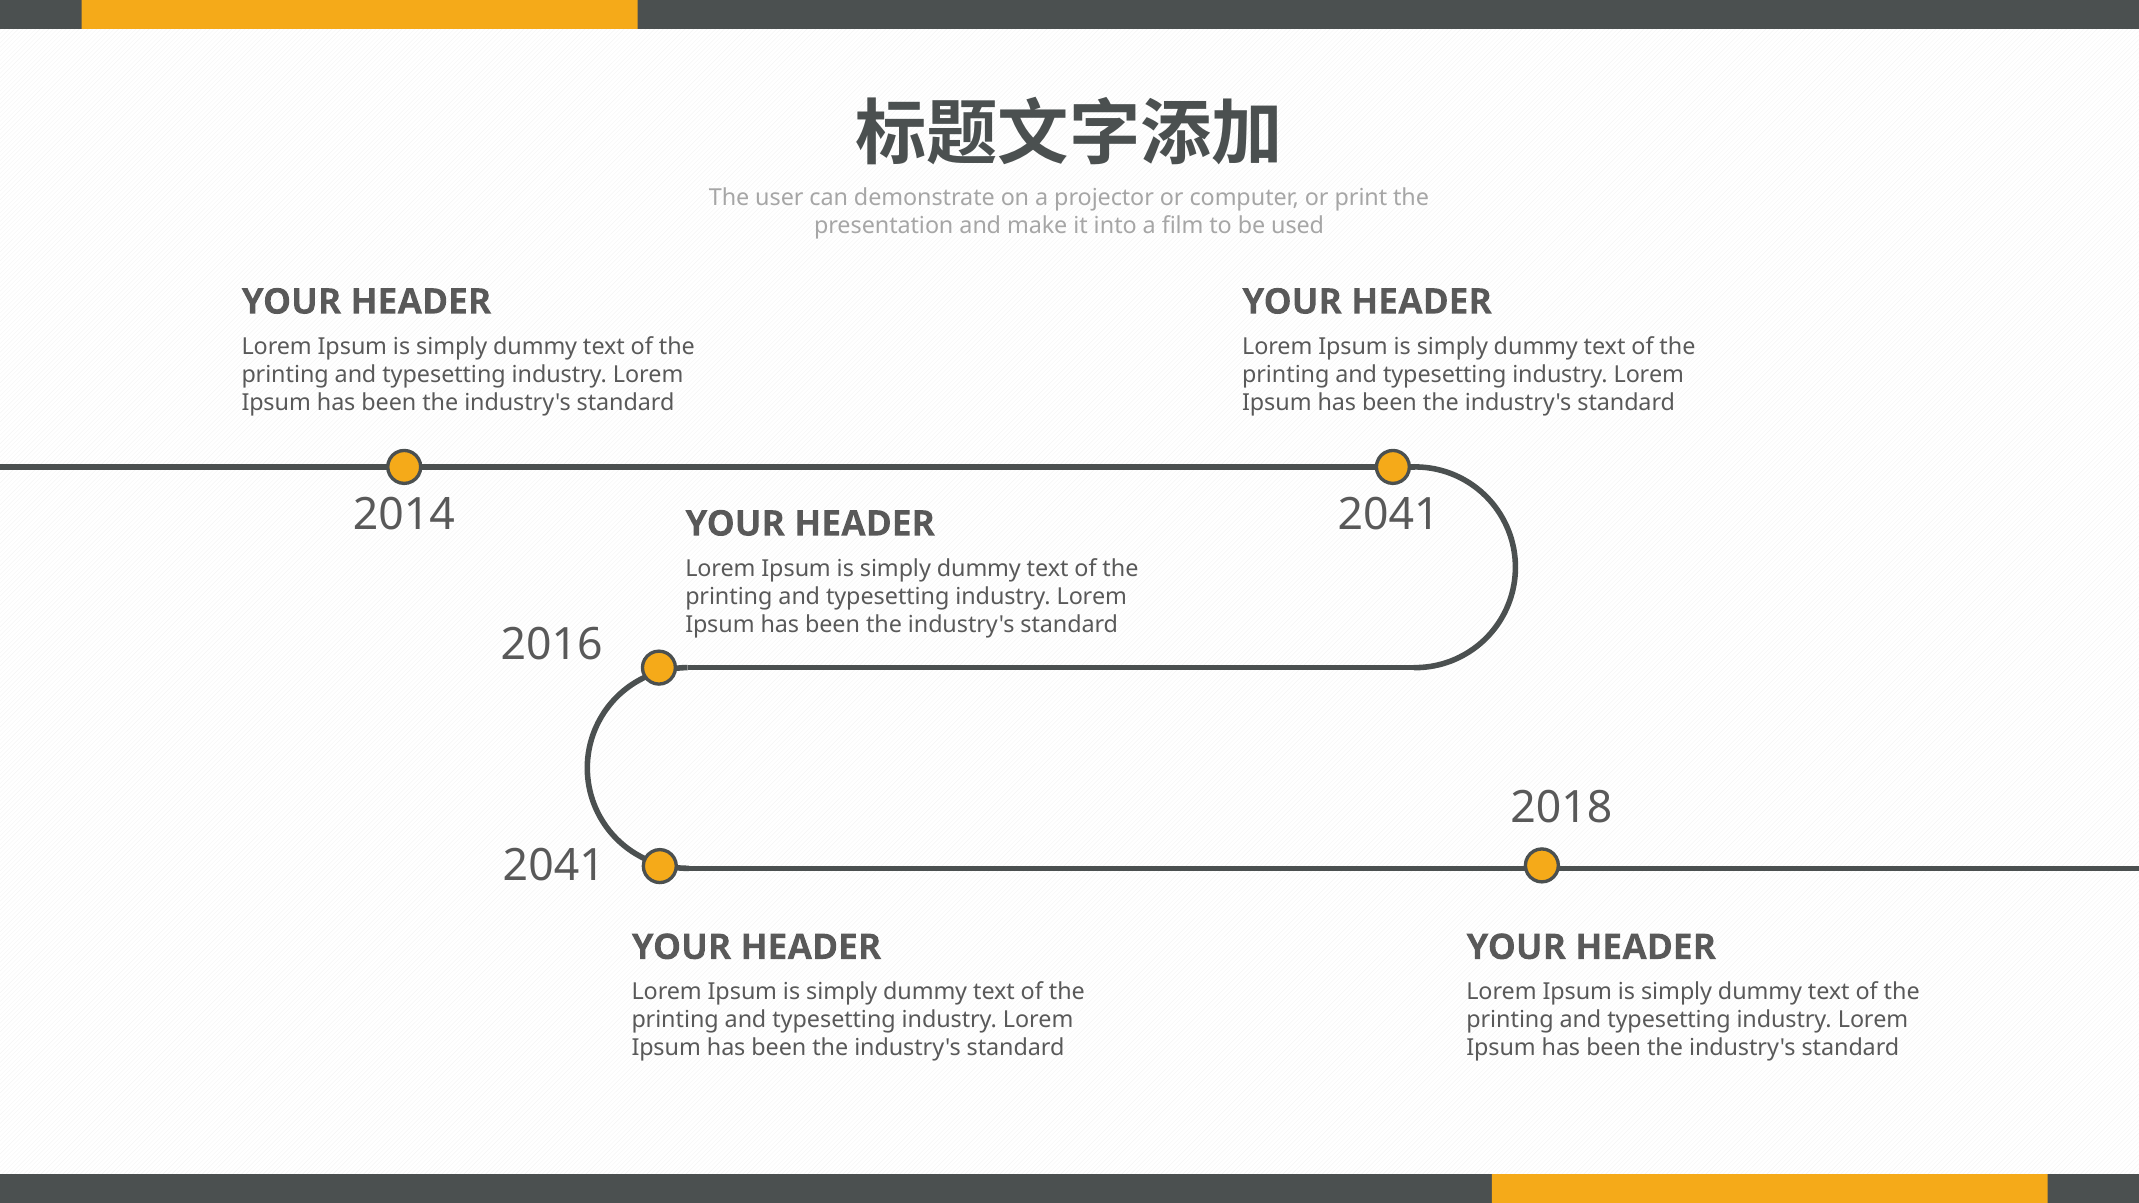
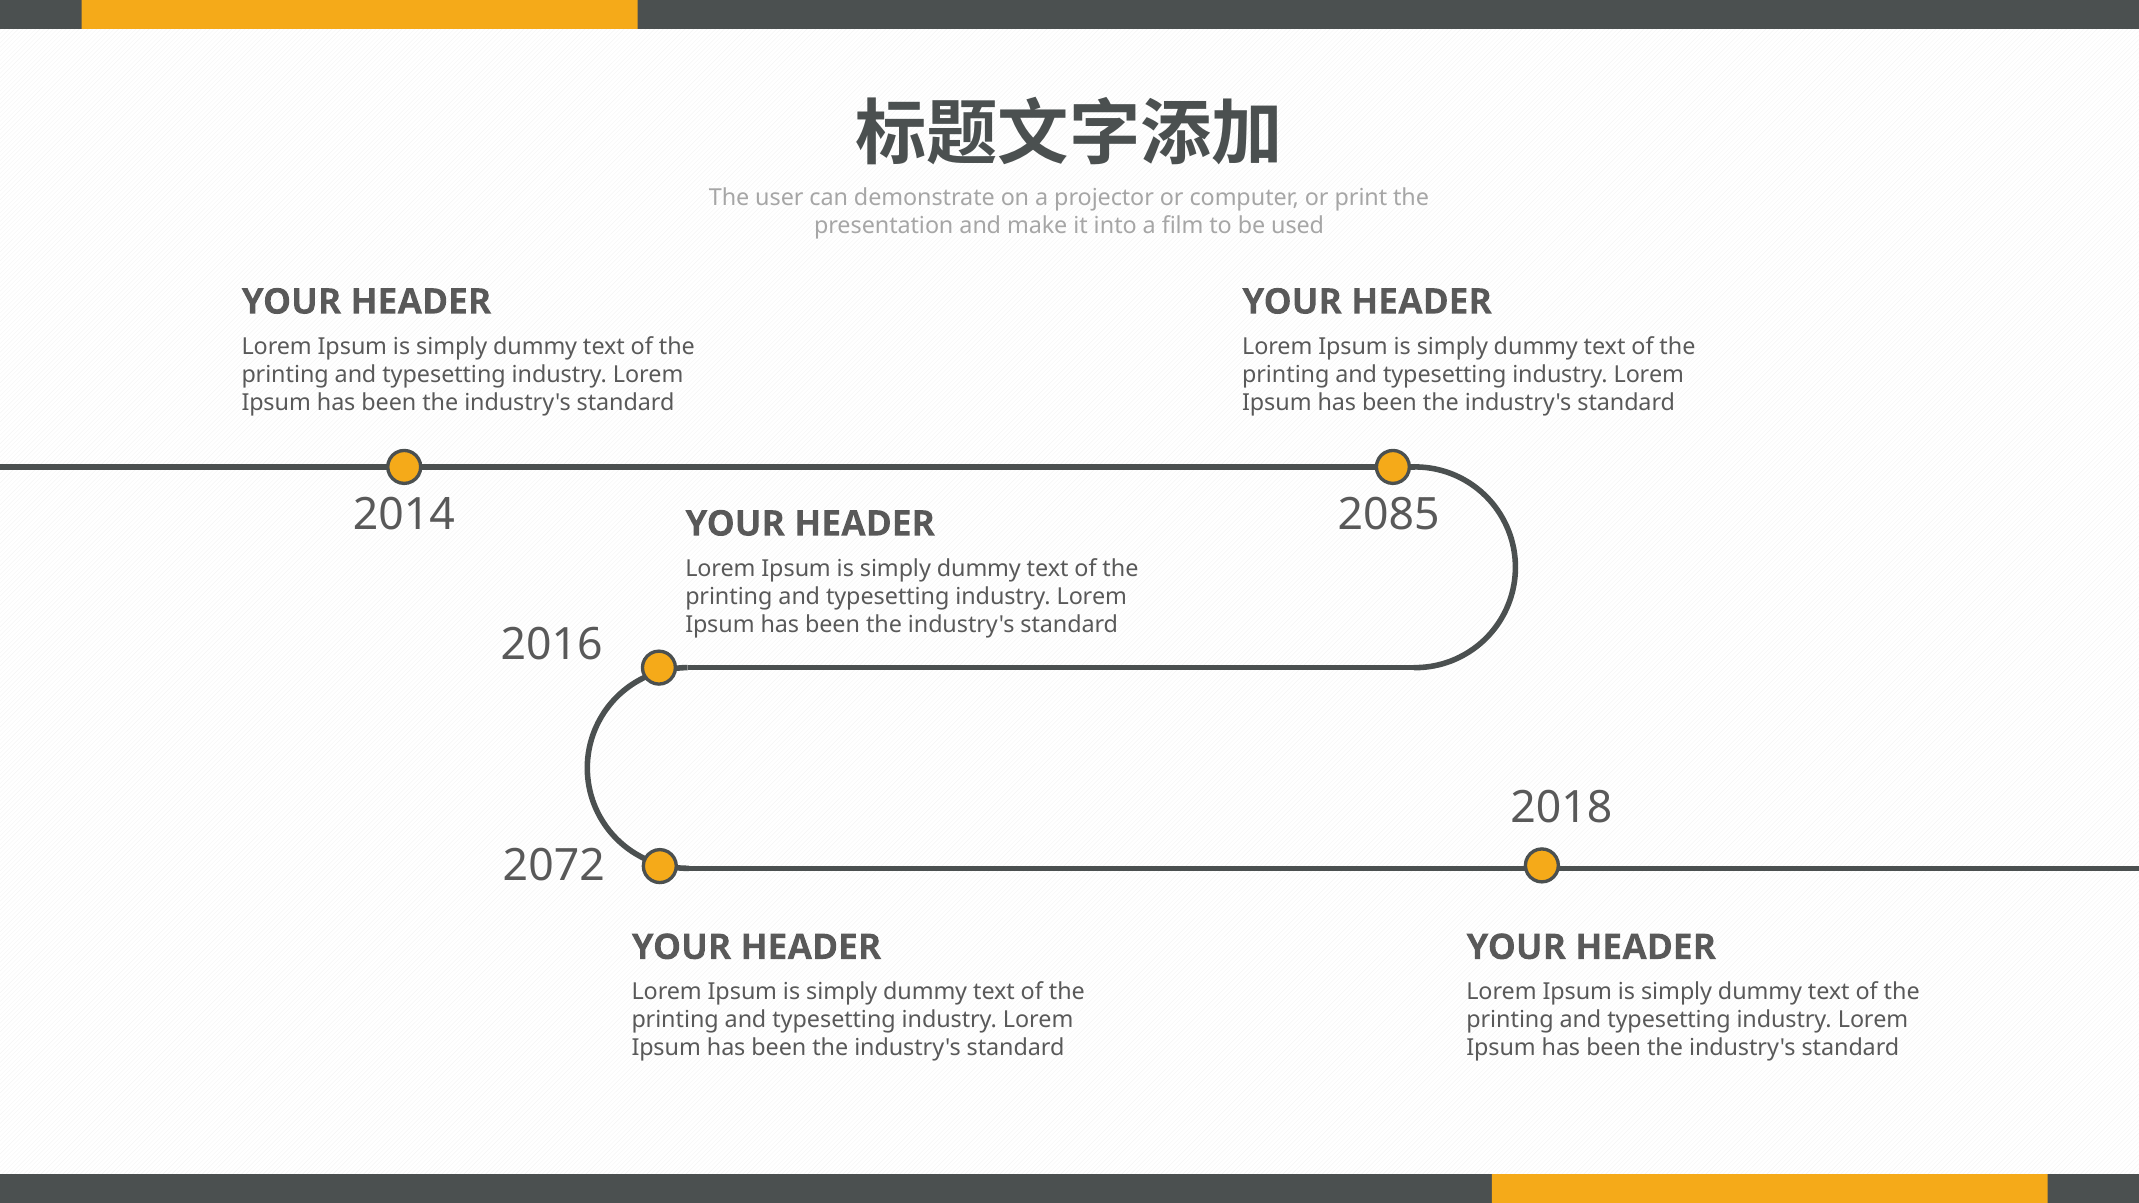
2041 at (1389, 515): 2041 -> 2085
2041 at (554, 866): 2041 -> 2072
